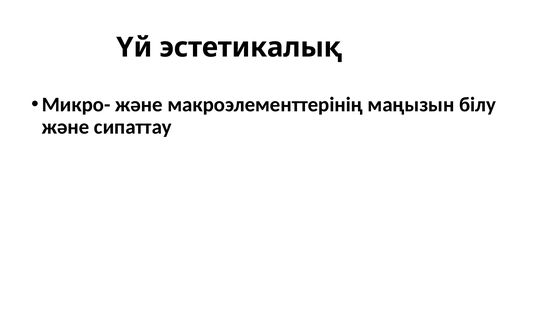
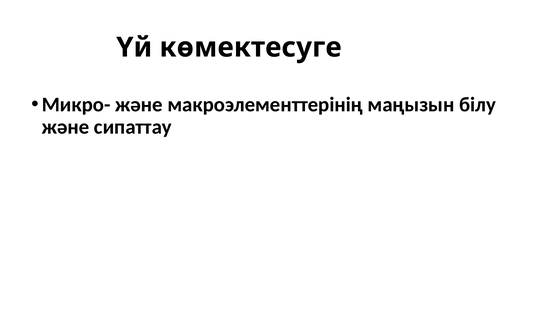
эстетикалық: эстетикалық -> көмектесуге
